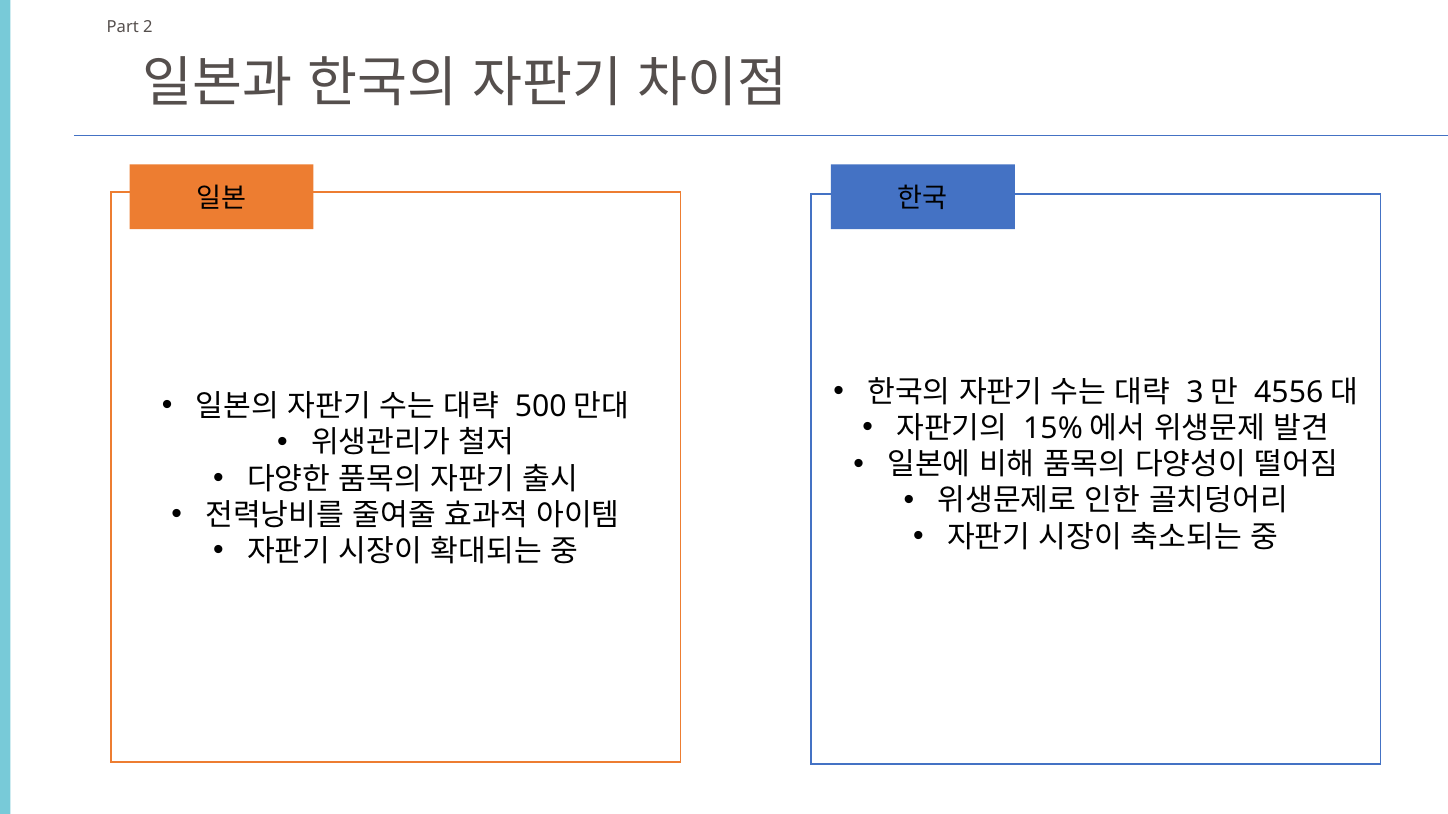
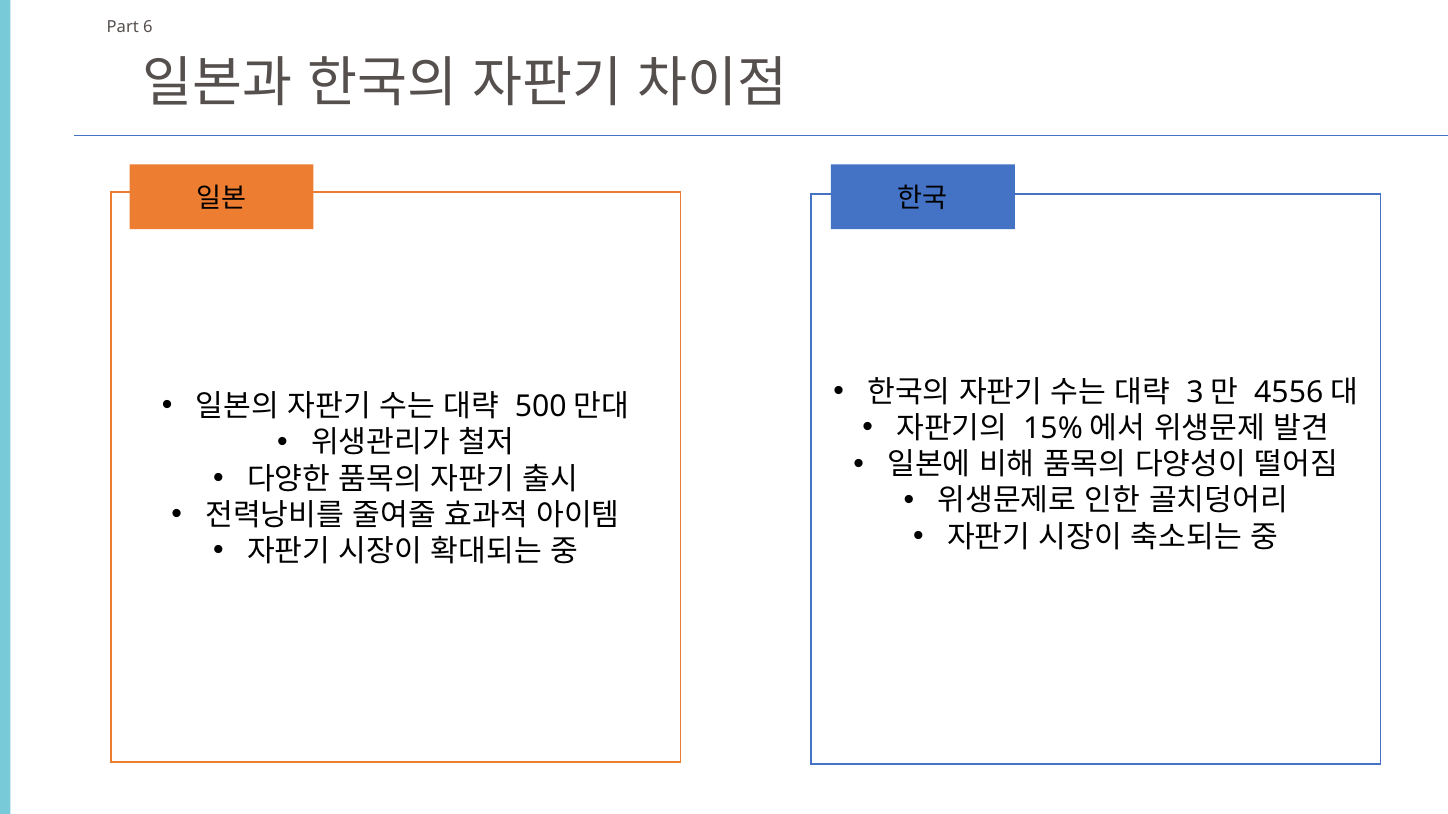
2: 2 -> 6
